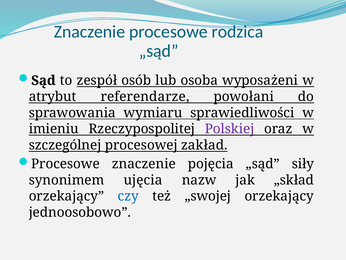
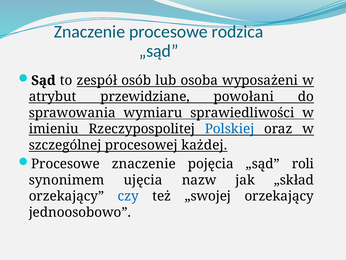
referendarze: referendarze -> przewidziane
Polskiej colour: purple -> blue
zakład: zakład -> każdej
siły: siły -> roli
